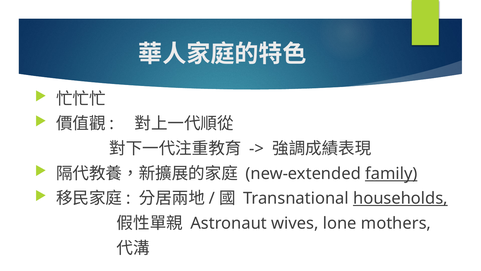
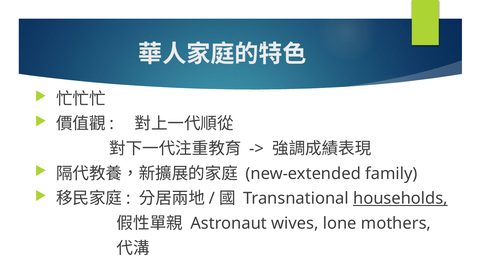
family underline: present -> none
